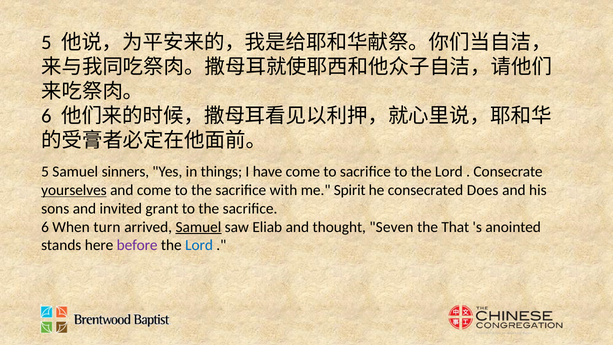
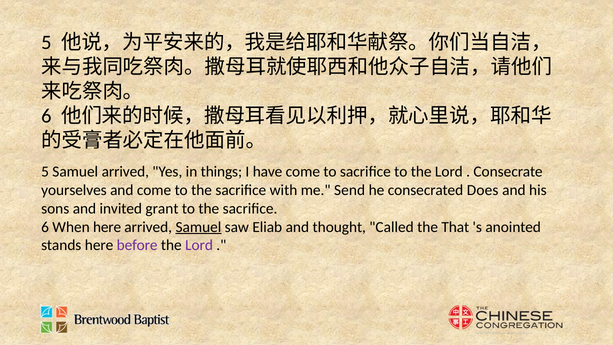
Samuel sinners: sinners -> arrived
yourselves underline: present -> none
Spirit: Spirit -> Send
When turn: turn -> here
Seven: Seven -> Called
Lord at (199, 245) colour: blue -> purple
